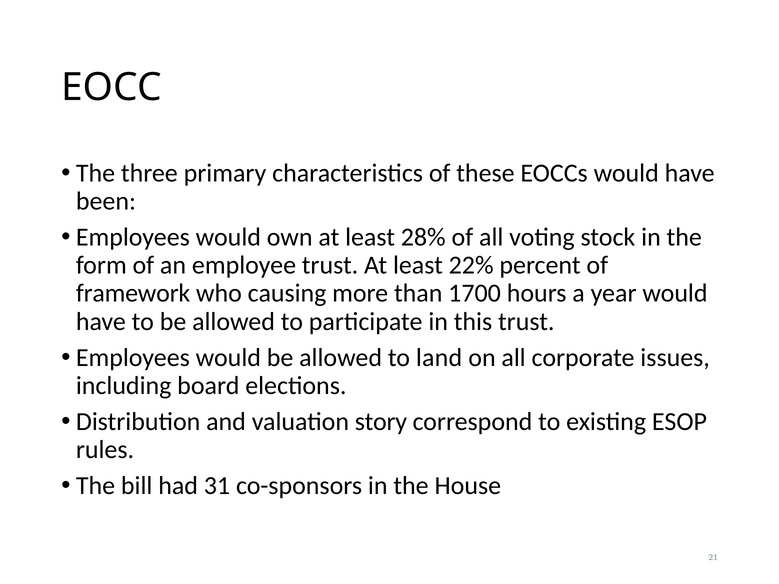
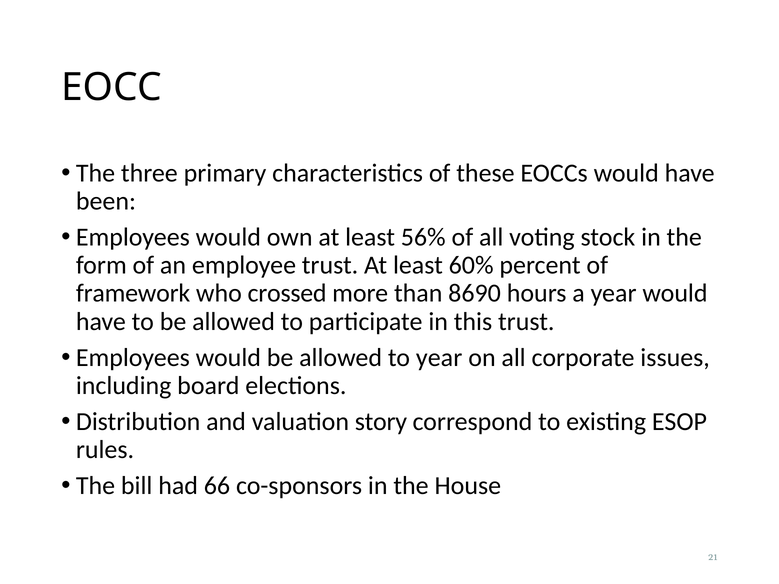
28%: 28% -> 56%
22%: 22% -> 60%
causing: causing -> crossed
1700: 1700 -> 8690
to land: land -> year
31: 31 -> 66
